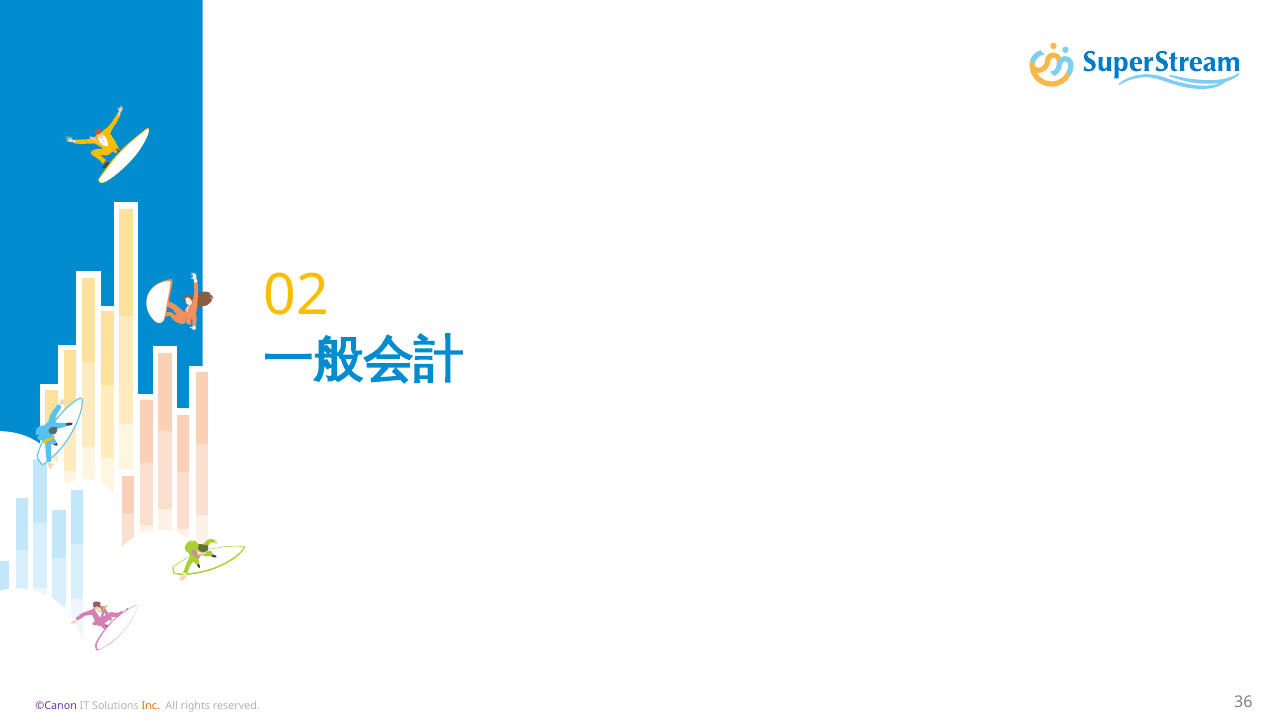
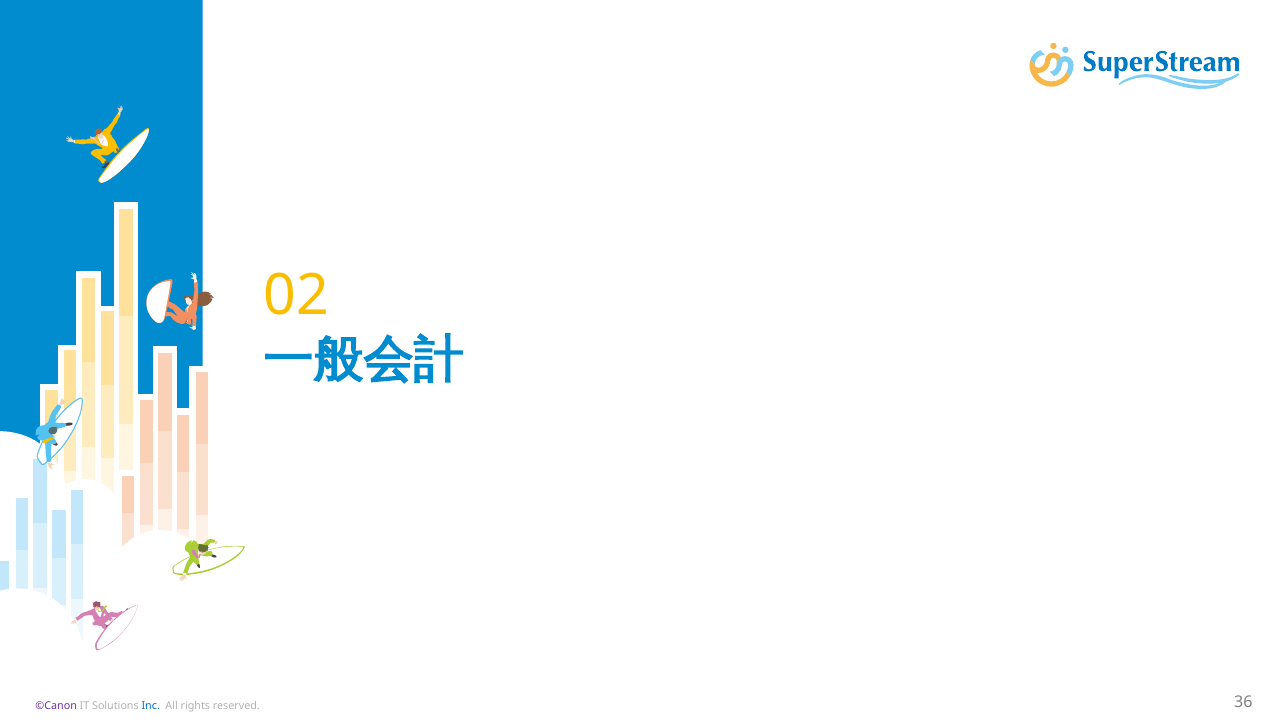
Inc colour: orange -> blue
